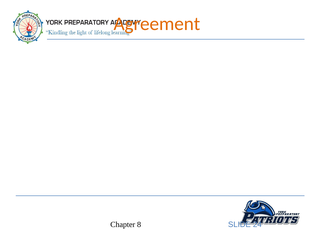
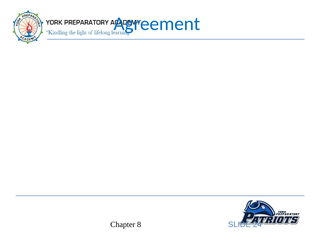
Agreement at (157, 24) colour: orange -> blue
